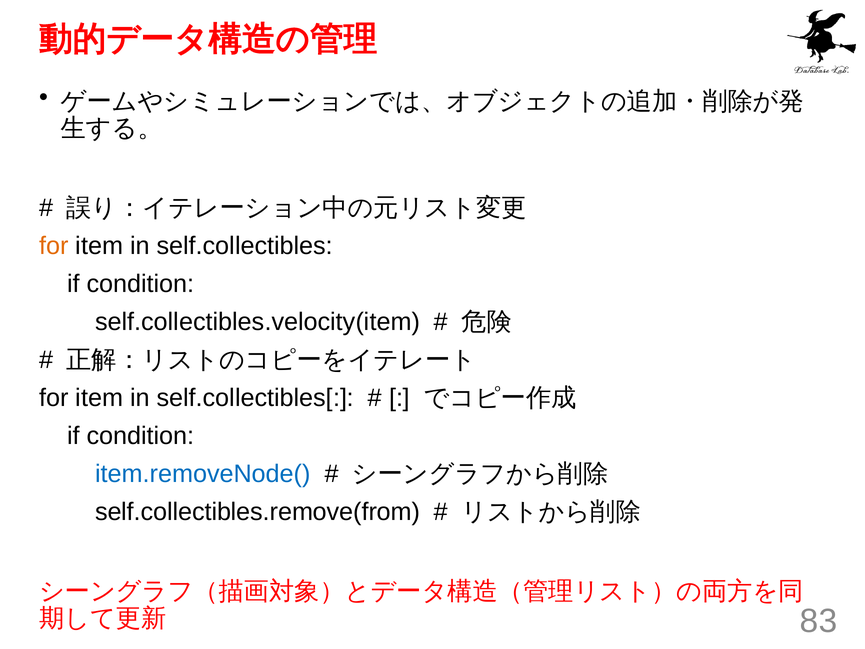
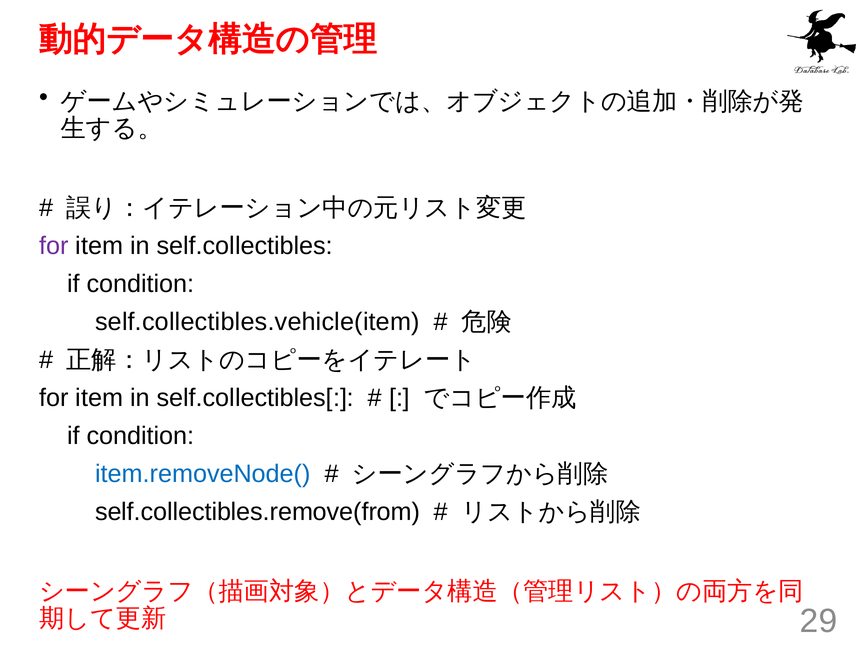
for at (54, 246) colour: orange -> purple
self.collectibles.velocity(item: self.collectibles.velocity(item -> self.collectibles.vehicle(item
83: 83 -> 29
